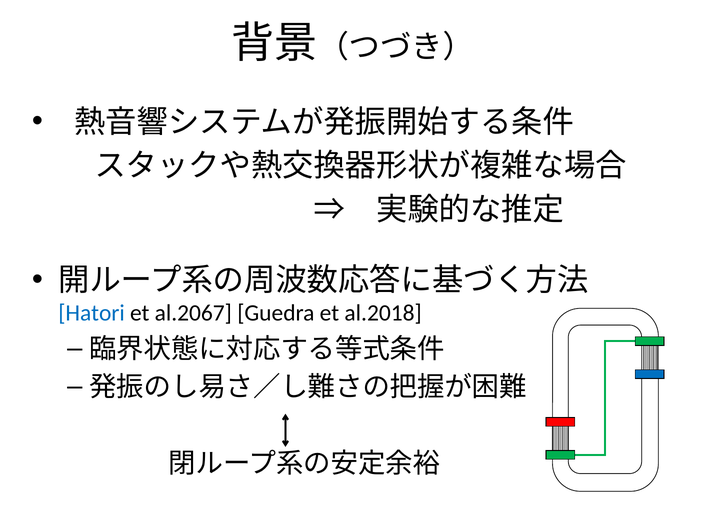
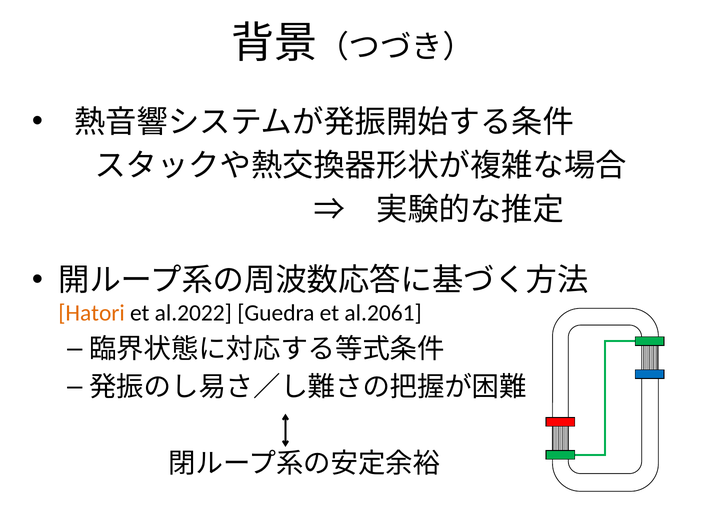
Hatori colour: blue -> orange
al.2067: al.2067 -> al.2022
al.2018: al.2018 -> al.2061
